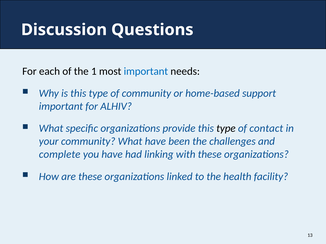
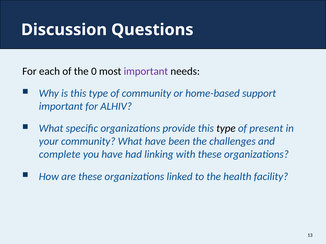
1: 1 -> 0
important at (146, 71) colour: blue -> purple
contact: contact -> present
